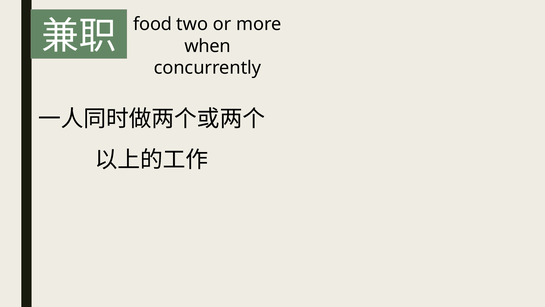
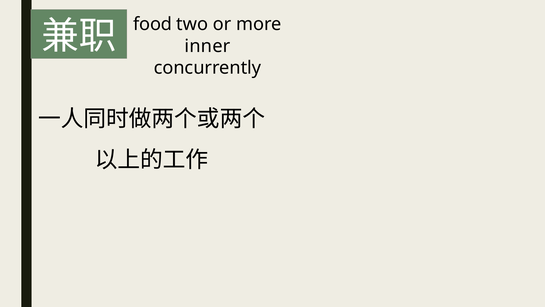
when: when -> inner
